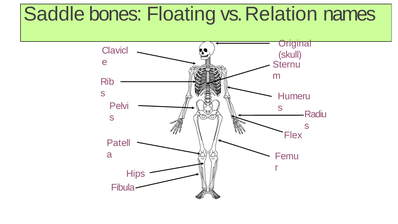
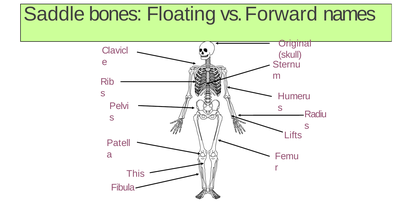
Relation: Relation -> Forward
Flex: Flex -> Lifts
Hips: Hips -> This
